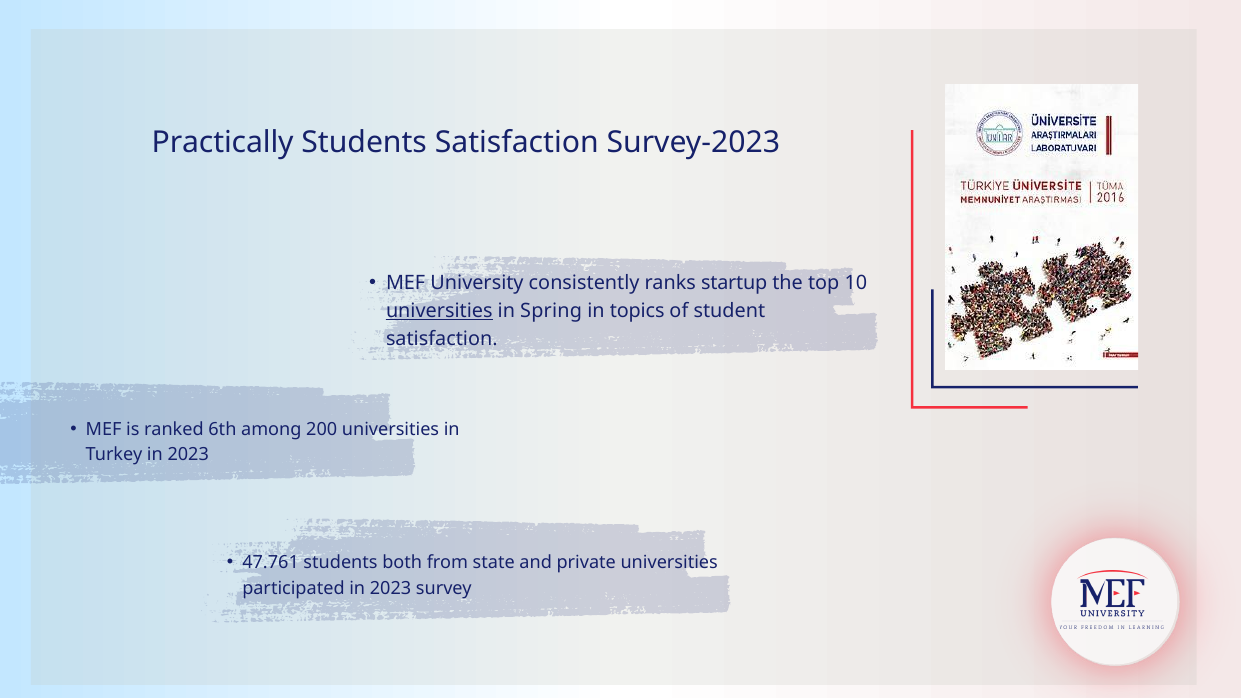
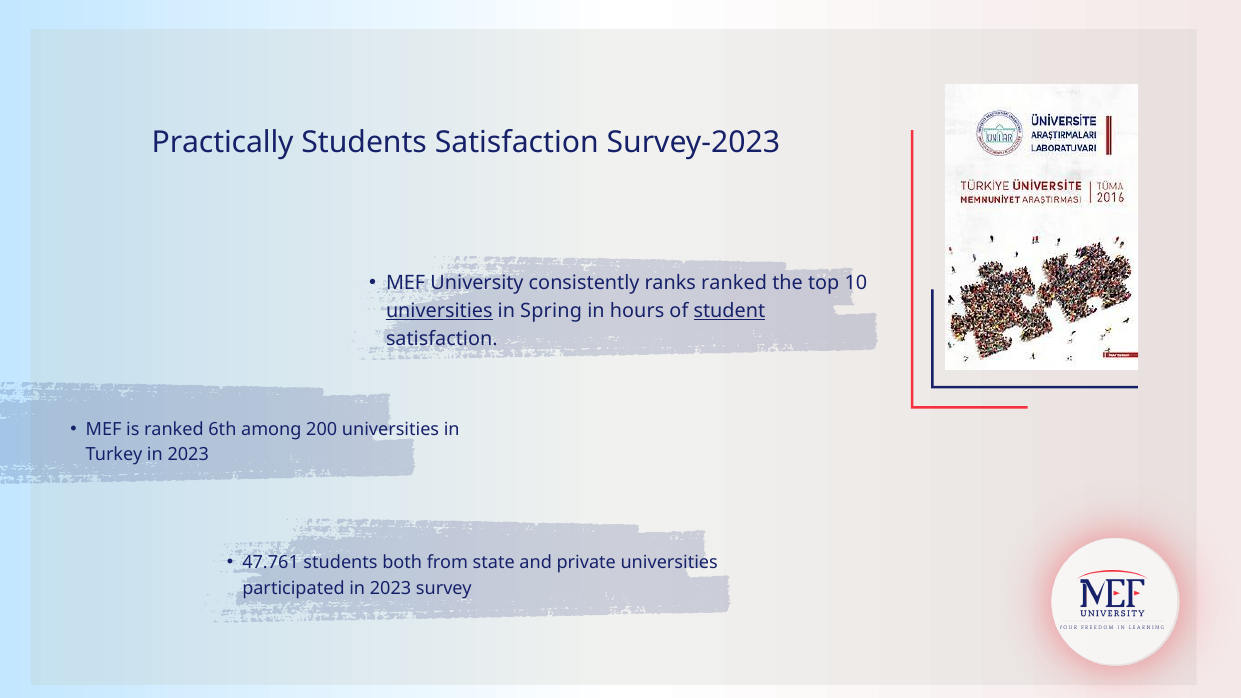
ranks startup: startup -> ranked
topics: topics -> hours
student underline: none -> present
